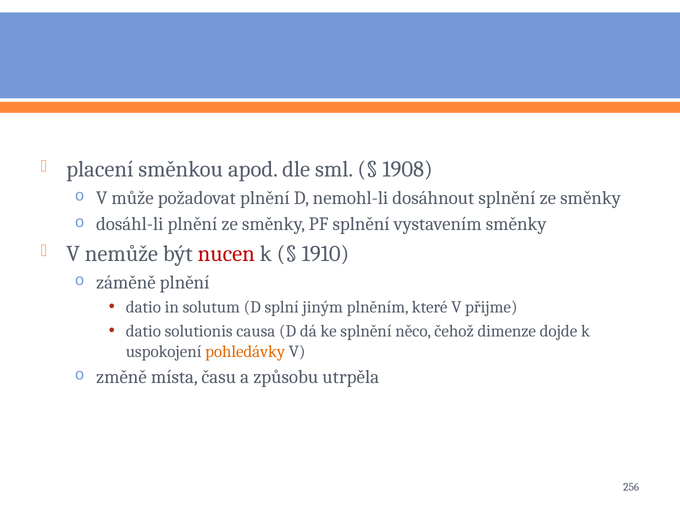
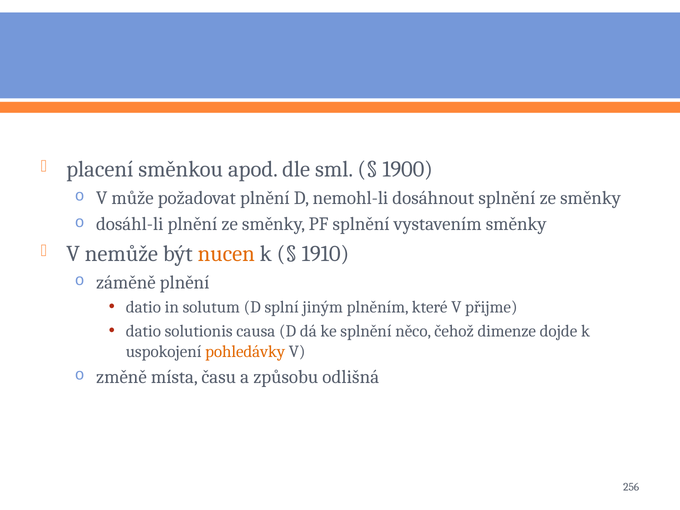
1908: 1908 -> 1900
nucen colour: red -> orange
utrpěla: utrpěla -> odlišná
